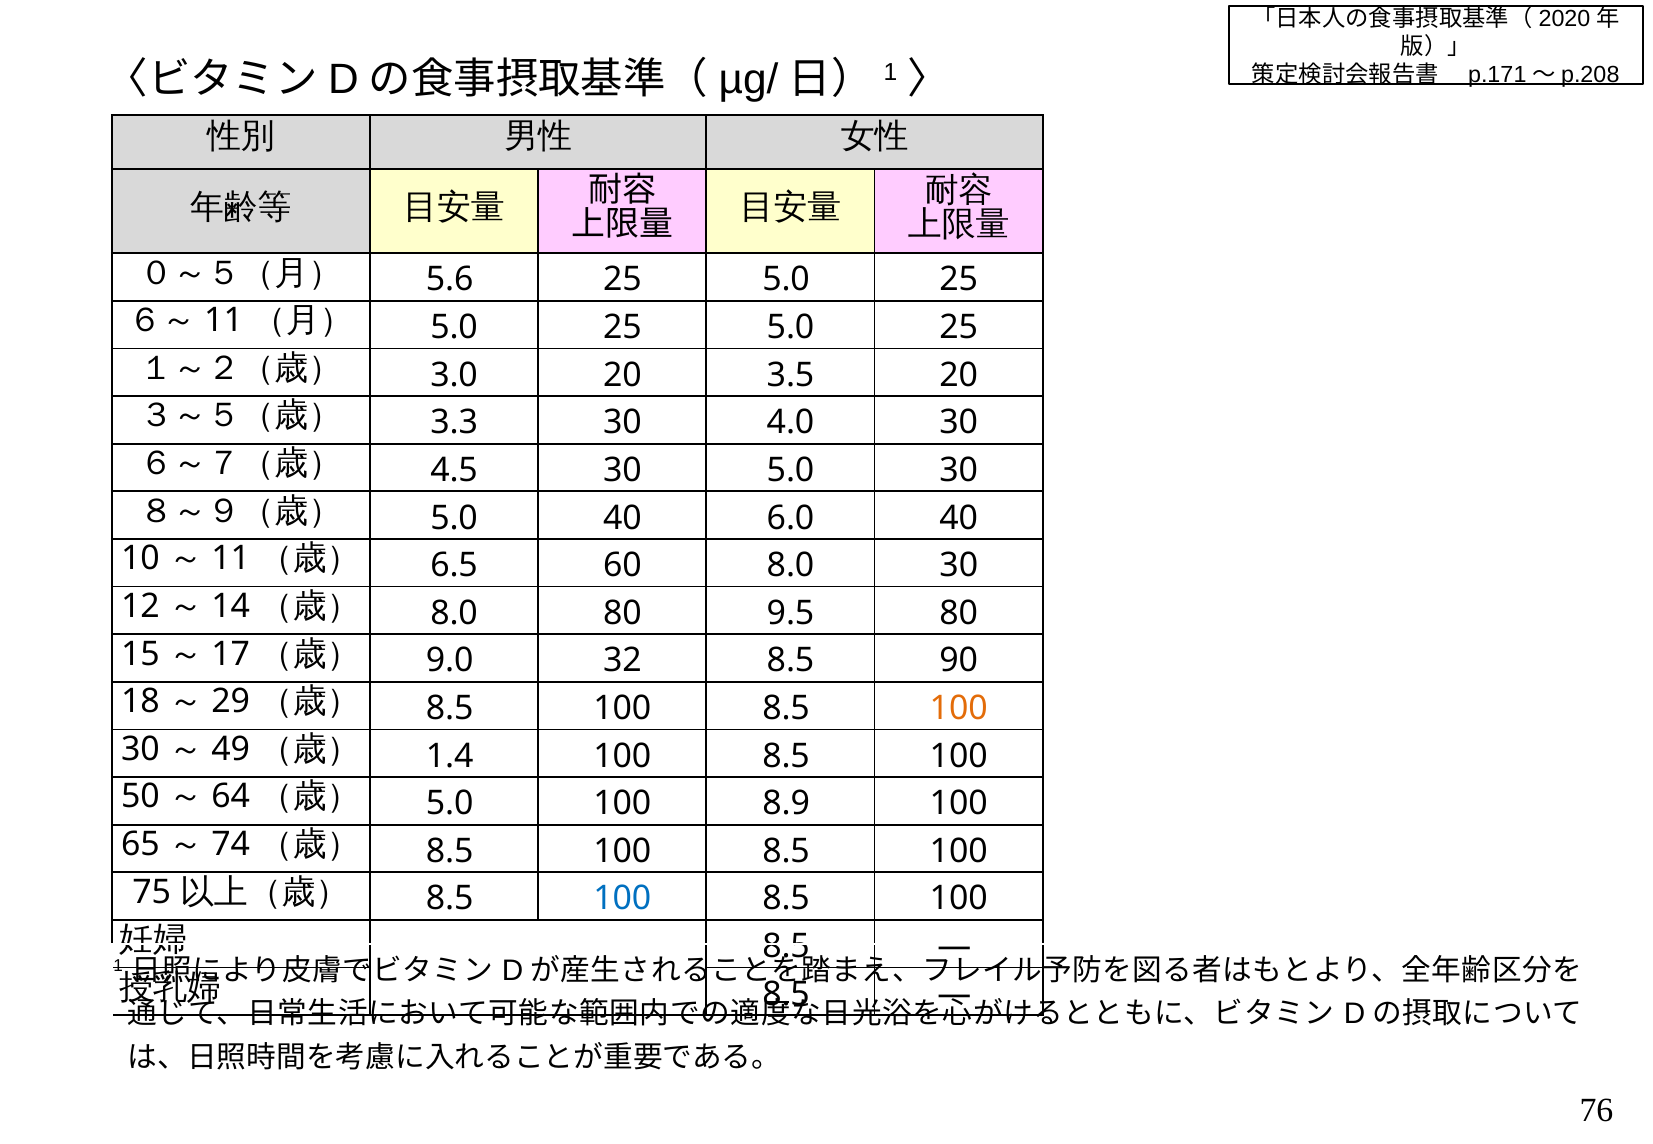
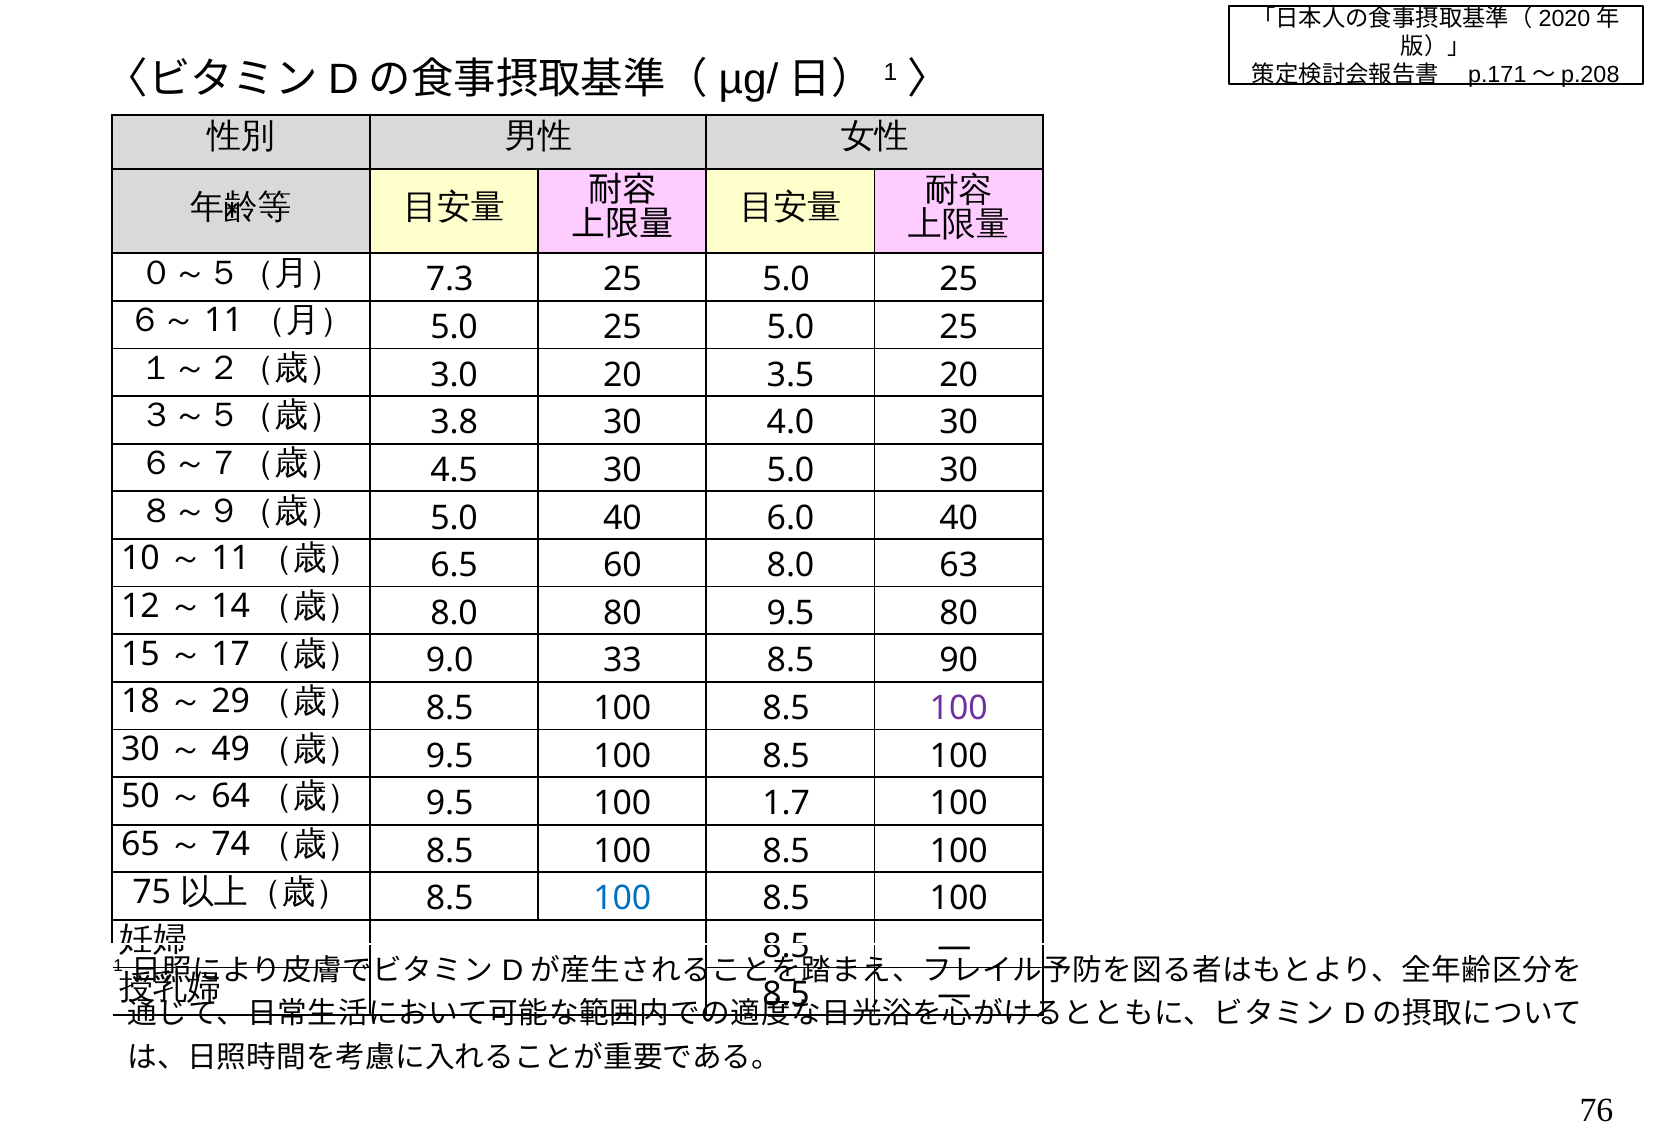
5.6: 5.6 -> 7.3
3.3: 3.3 -> 3.8
8.0 30: 30 -> 63
32: 32 -> 33
100 at (959, 709) colour: orange -> purple
1.4 at (450, 756): 1.4 -> 9.5
5.0 at (450, 804): 5.0 -> 9.5
8.9: 8.9 -> 1.7
